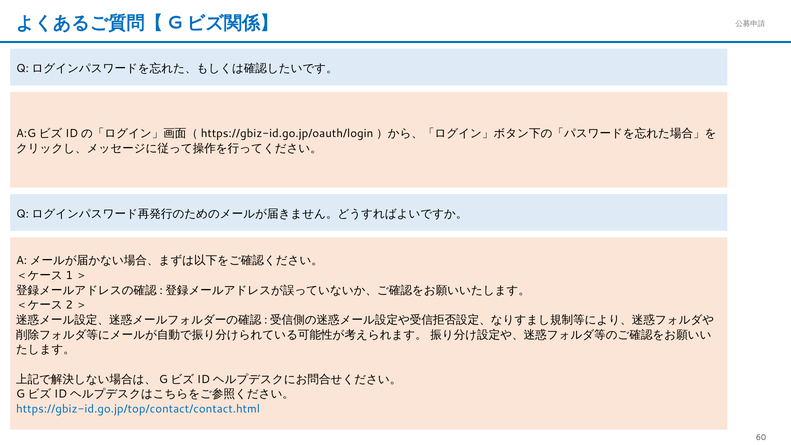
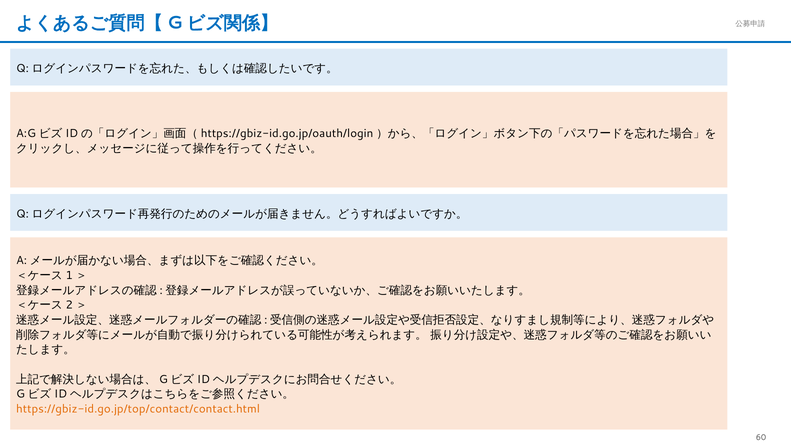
https://gbiz-id.go.jp/top/contact/contact.html colour: blue -> orange
